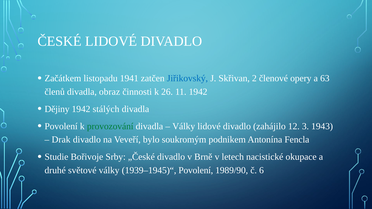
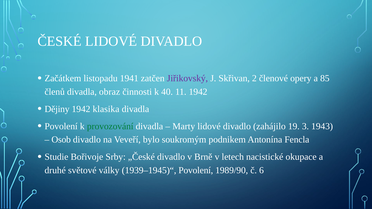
Jiřikovský colour: blue -> purple
63: 63 -> 85
26: 26 -> 40
stálých: stálých -> klasika
Války at (184, 126): Války -> Marty
12: 12 -> 19
Drak: Drak -> Osob
